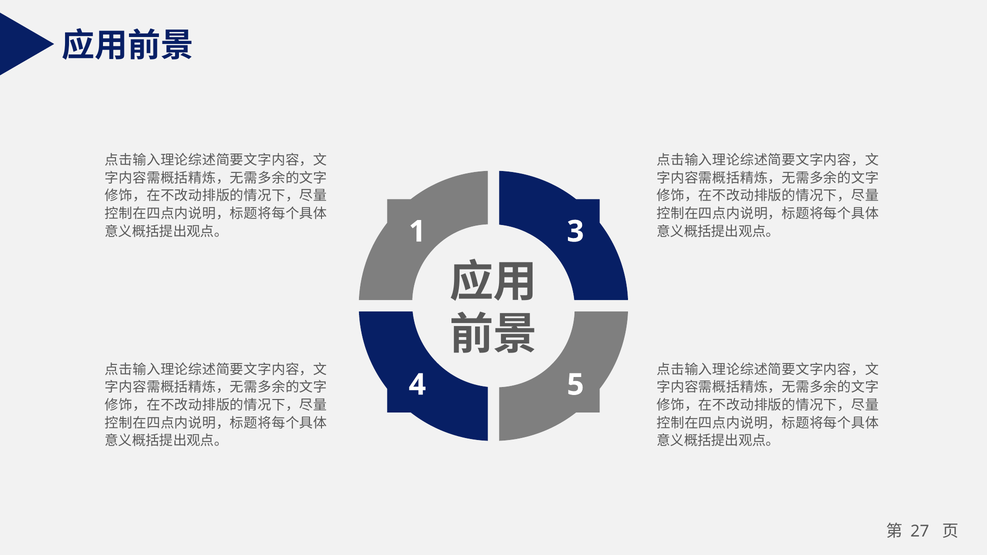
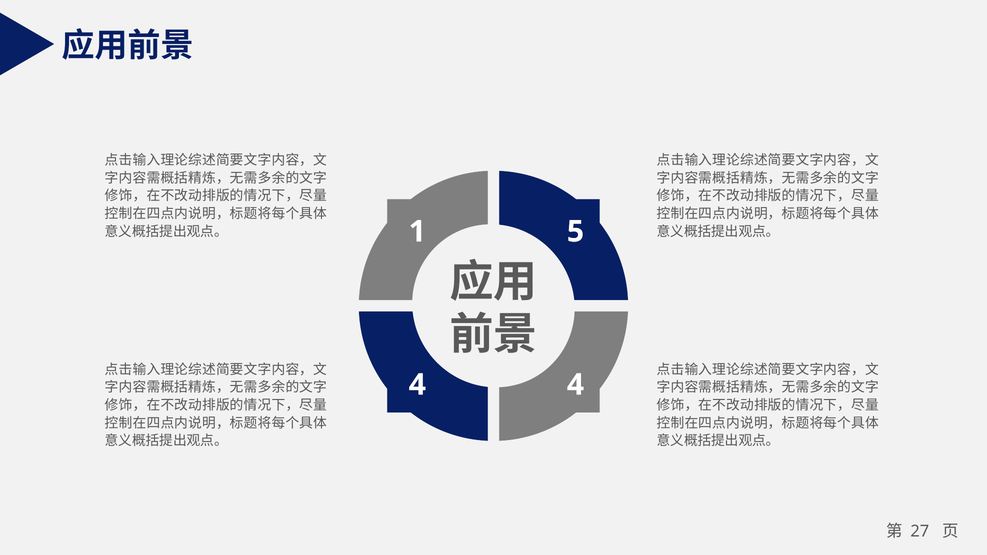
3: 3 -> 5
4 5: 5 -> 4
